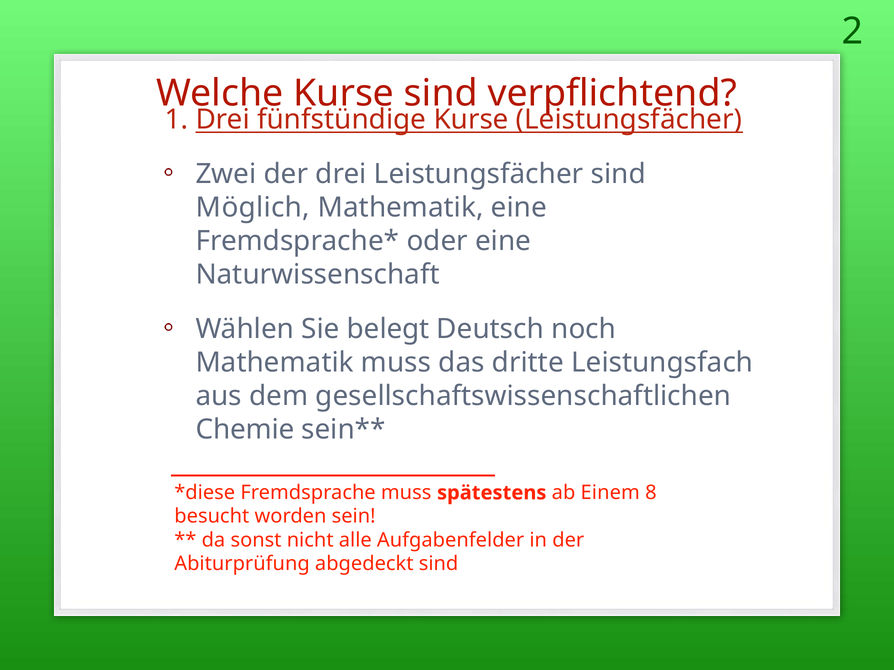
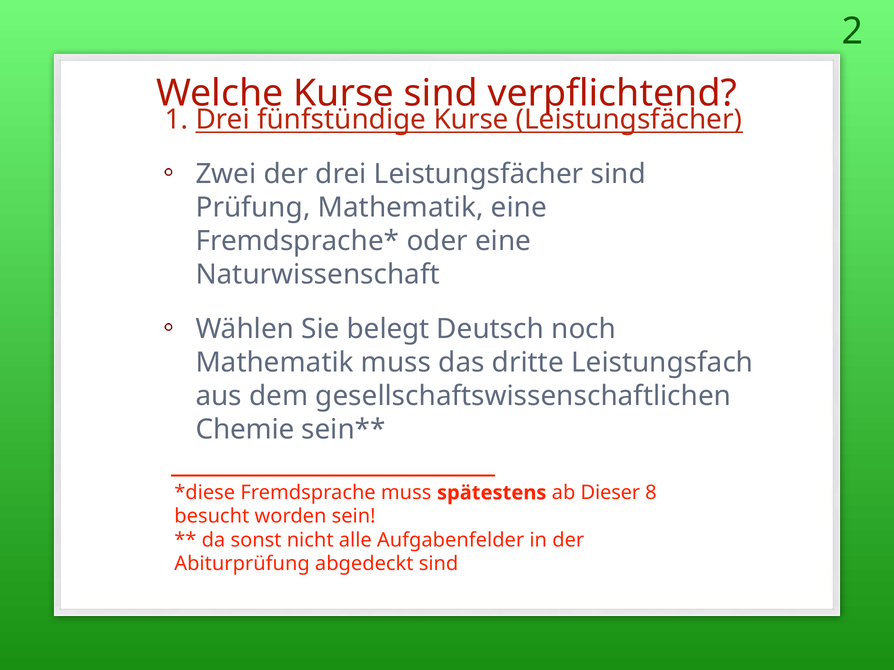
Möglich: Möglich -> Prüfung
Einem: Einem -> Dieser
